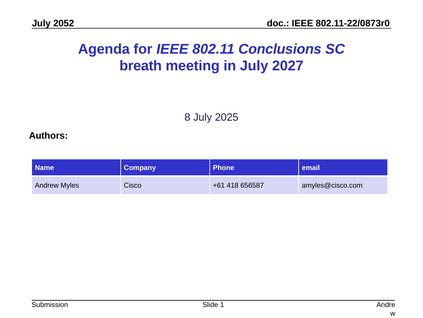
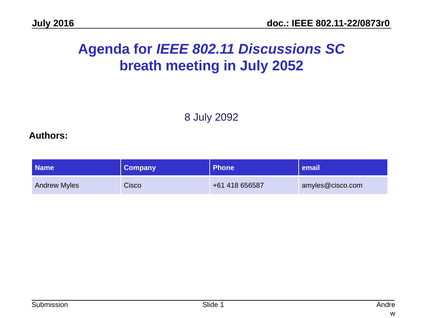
2052: 2052 -> 2016
Conclusions: Conclusions -> Discussions
2027: 2027 -> 2052
2025: 2025 -> 2092
